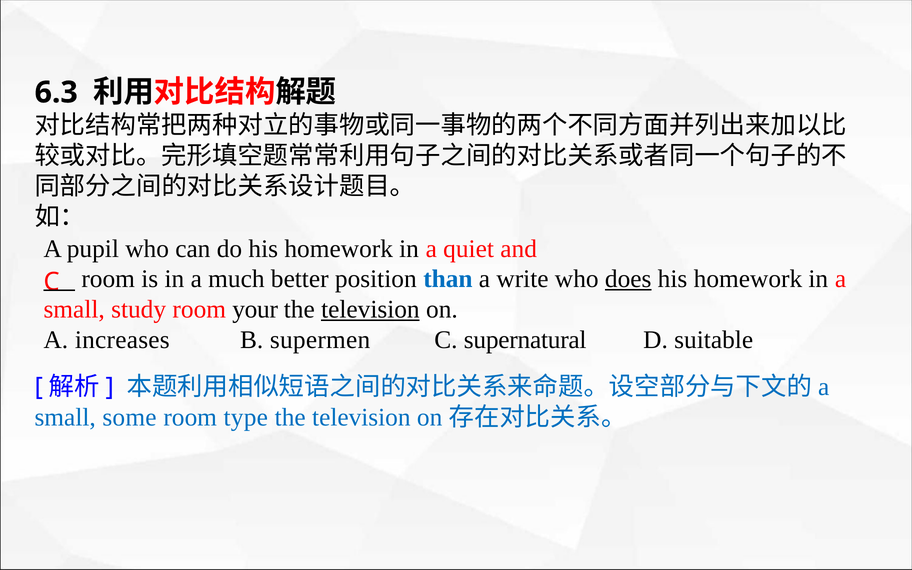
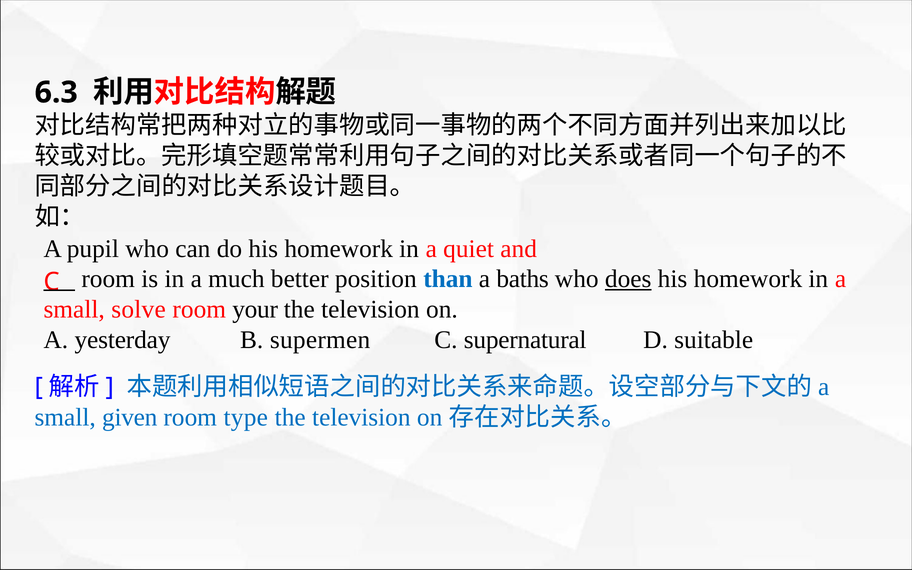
write: write -> baths
study: study -> solve
television at (370, 309) underline: present -> none
increases: increases -> yesterday
some: some -> given
